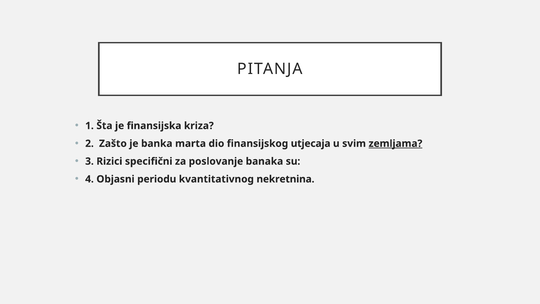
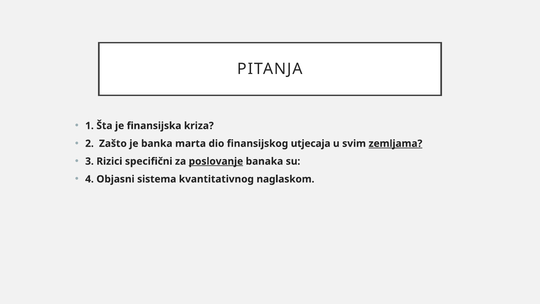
poslovanje underline: none -> present
periodu: periodu -> sistema
nekretnina: nekretnina -> naglaskom
